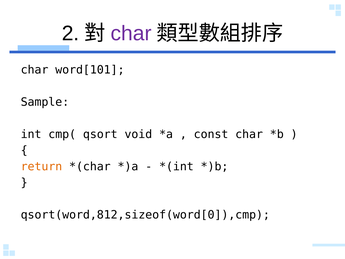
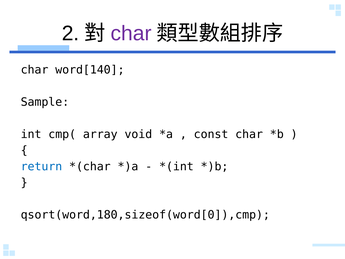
word[101: word[101 -> word[140
qsort: qsort -> array
return colour: orange -> blue
qsort(word,812,sizeof(word[0]),cmp: qsort(word,812,sizeof(word[0]),cmp -> qsort(word,180,sizeof(word[0]),cmp
